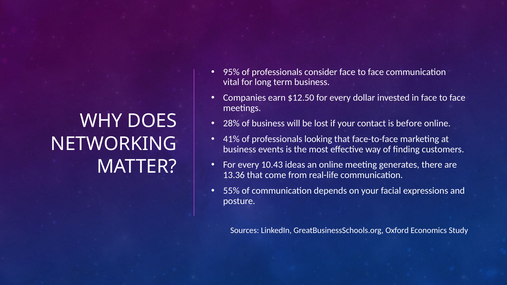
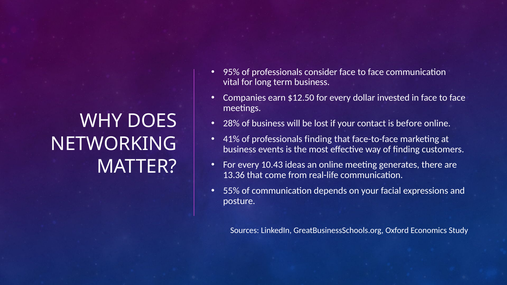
professionals looking: looking -> finding
